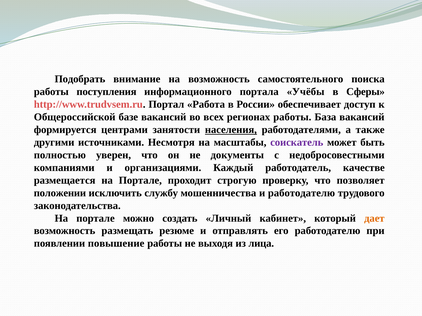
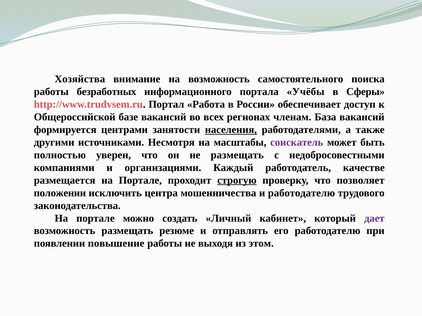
Подобрать: Подобрать -> Хозяйства
поступления: поступления -> безработных
регионах работы: работы -> членам
не документы: документы -> размещать
строгую underline: none -> present
службу: службу -> центра
дает colour: orange -> purple
лица: лица -> этом
